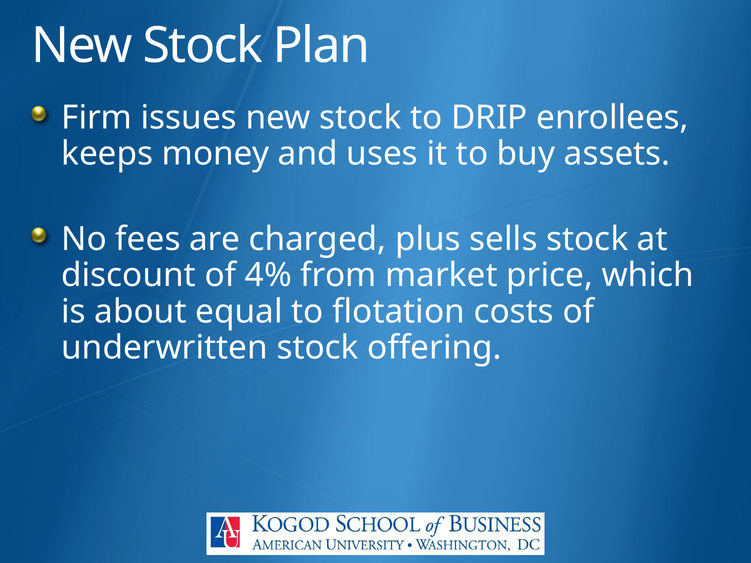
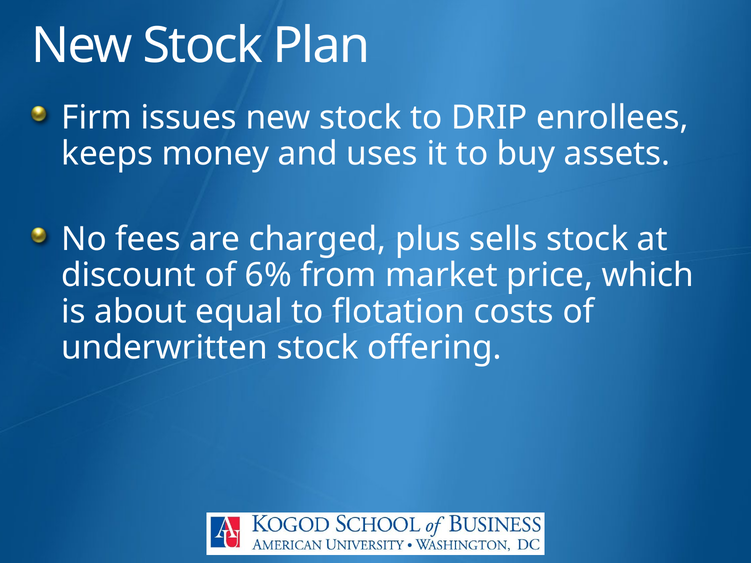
4%: 4% -> 6%
